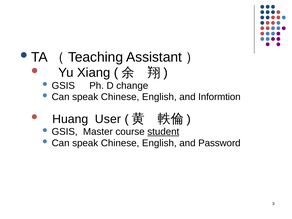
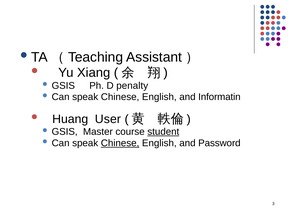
change: change -> penalty
Informtion: Informtion -> Informatin
Chinese at (120, 143) underline: none -> present
